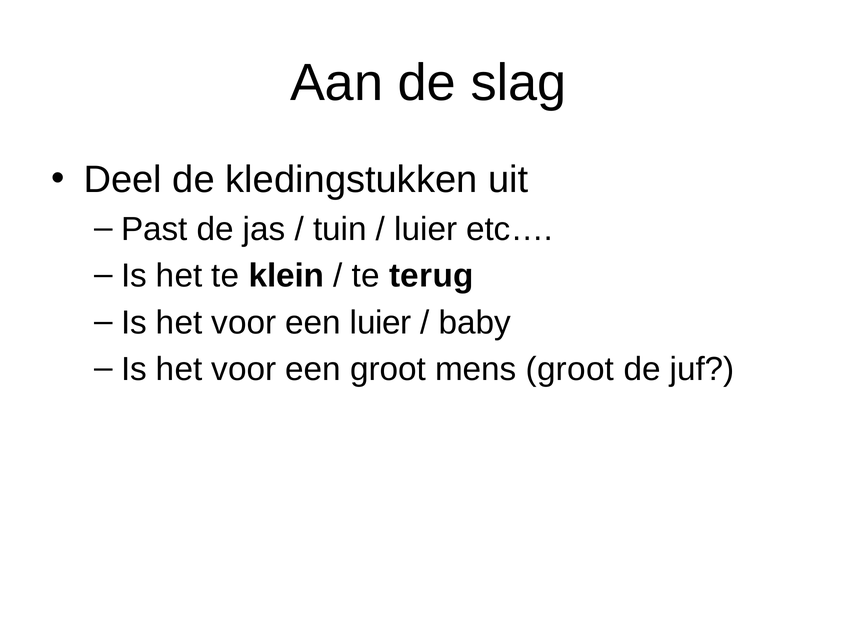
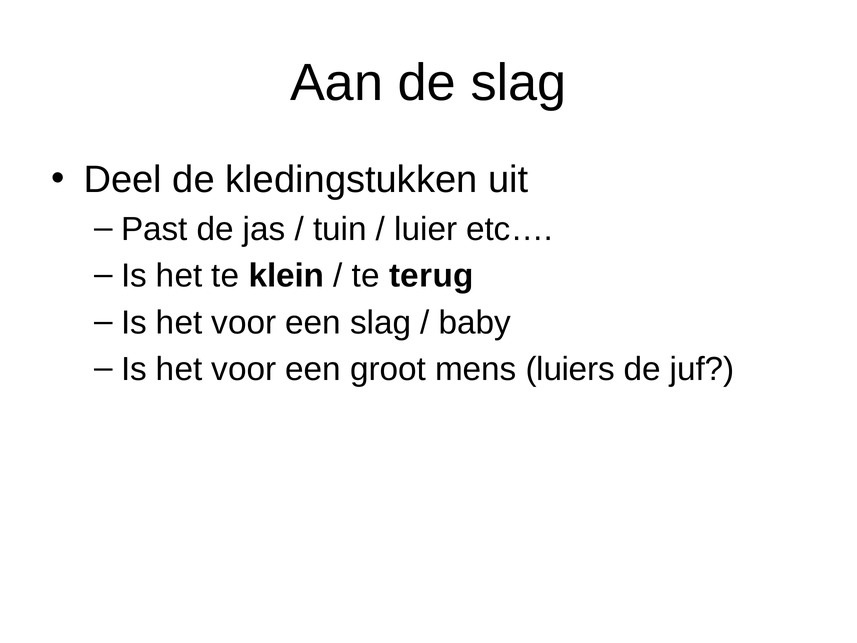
een luier: luier -> slag
mens groot: groot -> luiers
